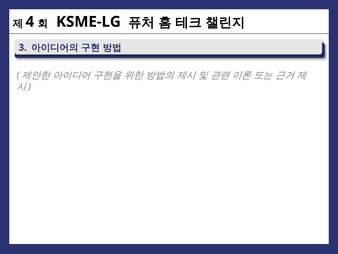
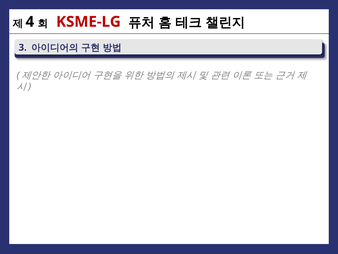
KSME-LG colour: black -> red
